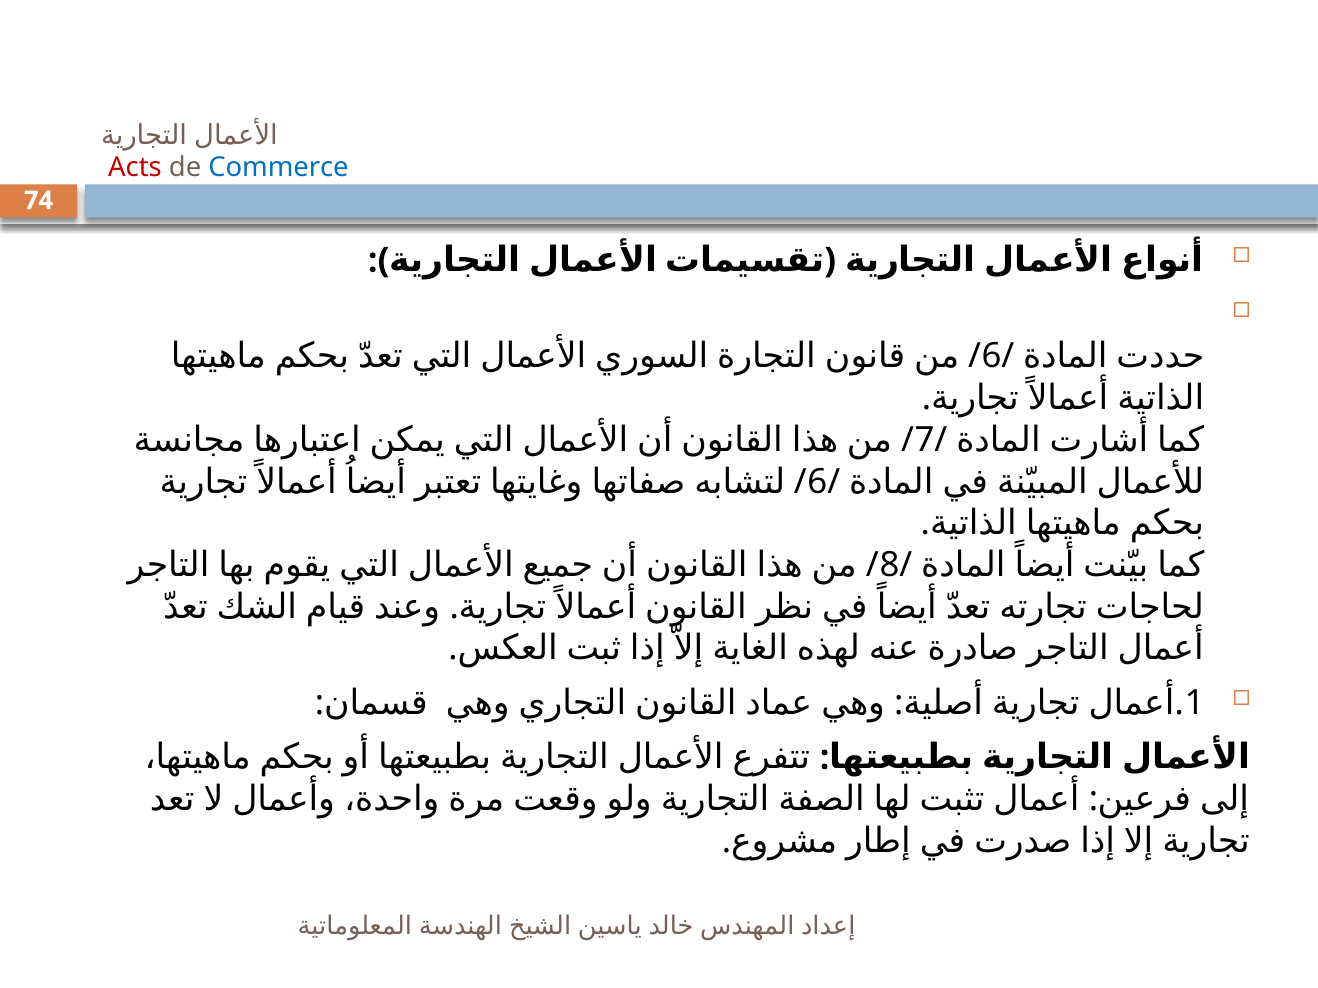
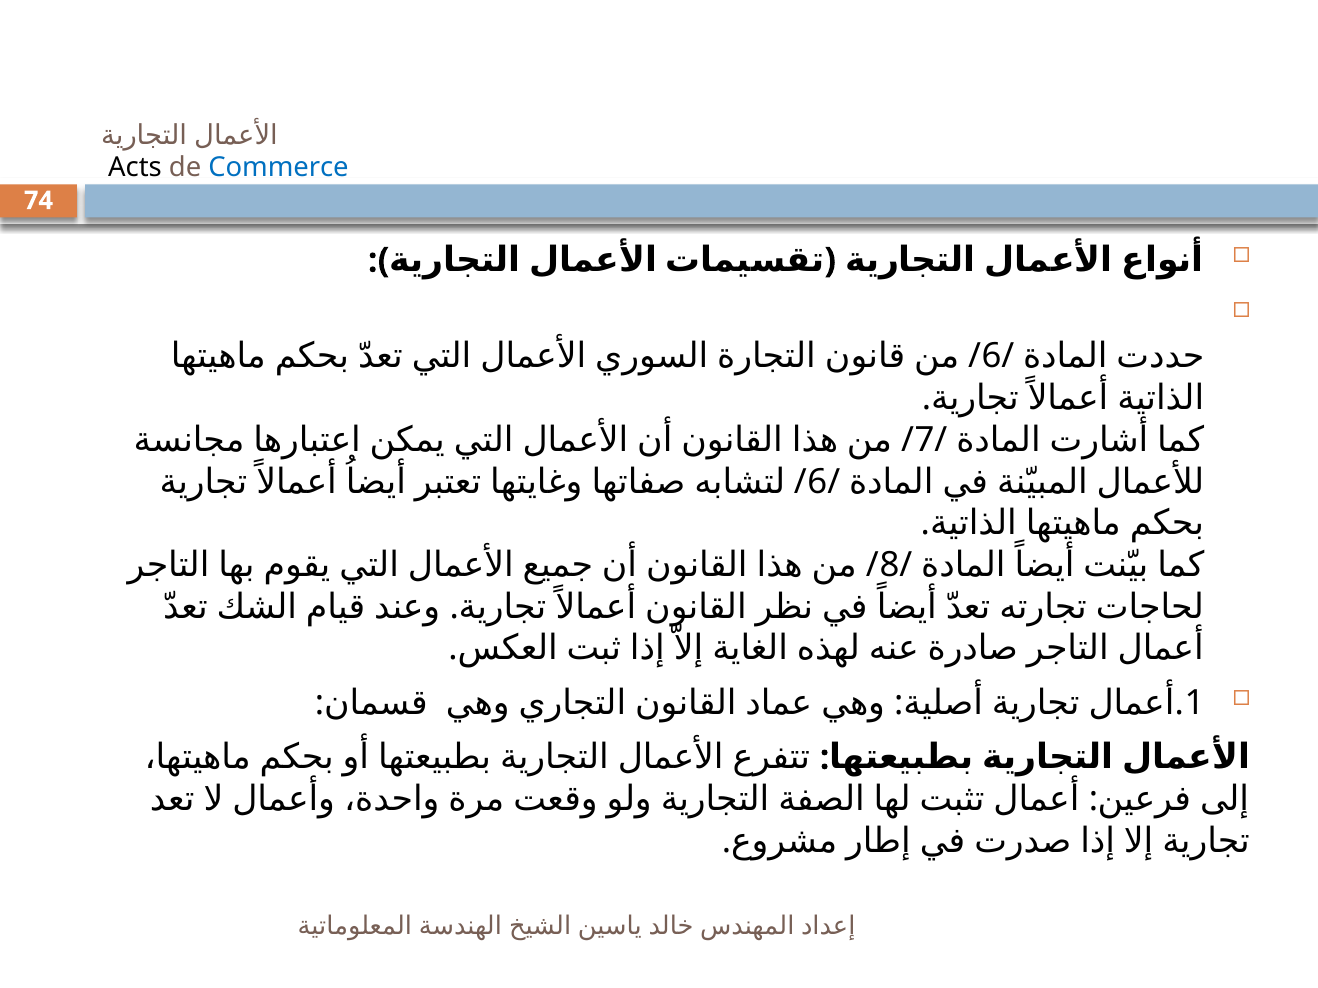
Acts colour: red -> black
